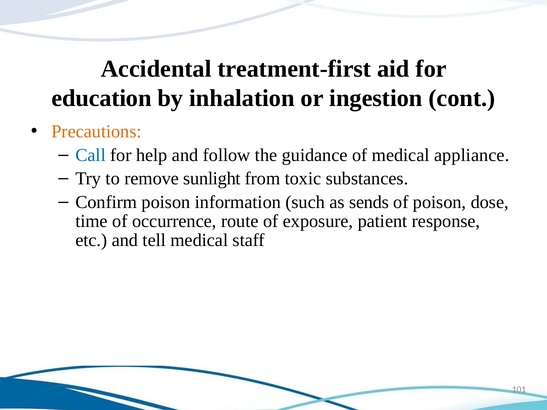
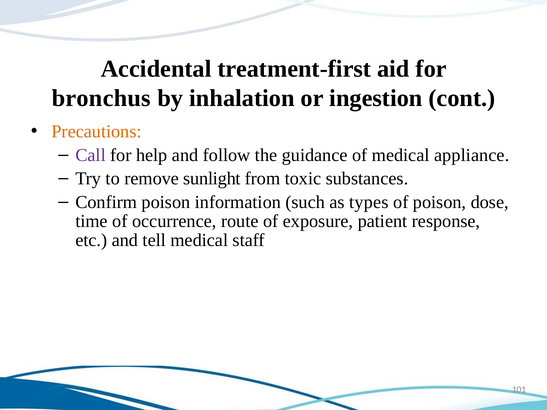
education: education -> bronchus
Call colour: blue -> purple
sends: sends -> types
